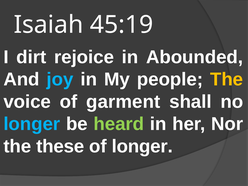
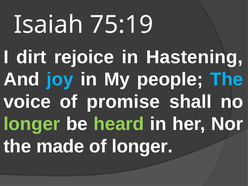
45:19: 45:19 -> 75:19
Abounded: Abounded -> Hastening
The at (227, 79) colour: yellow -> light blue
garment: garment -> promise
longer at (32, 124) colour: light blue -> light green
these: these -> made
